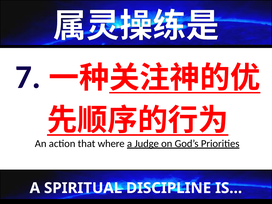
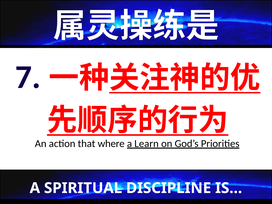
Judge: Judge -> Learn
